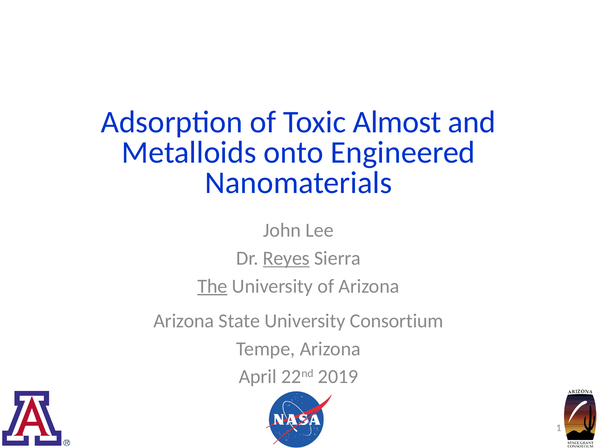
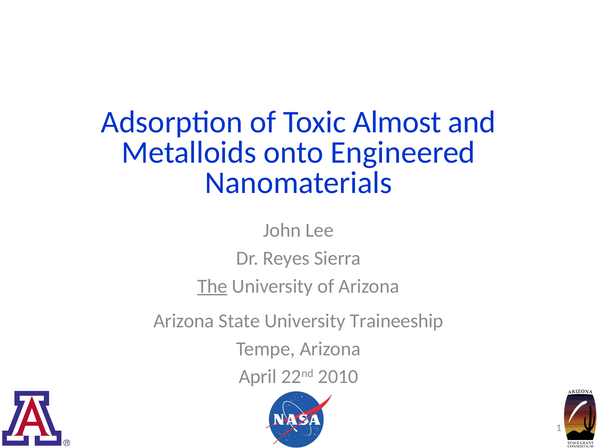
Reyes underline: present -> none
Consortium: Consortium -> Traineeship
2019: 2019 -> 2010
